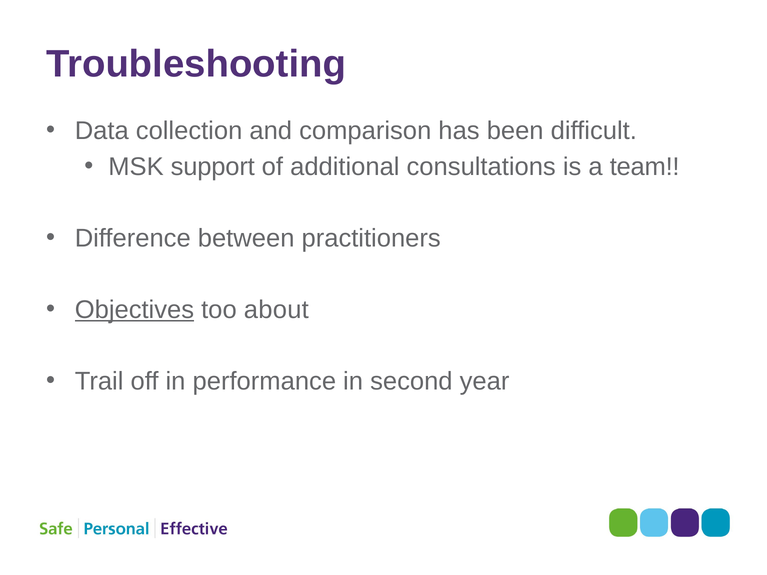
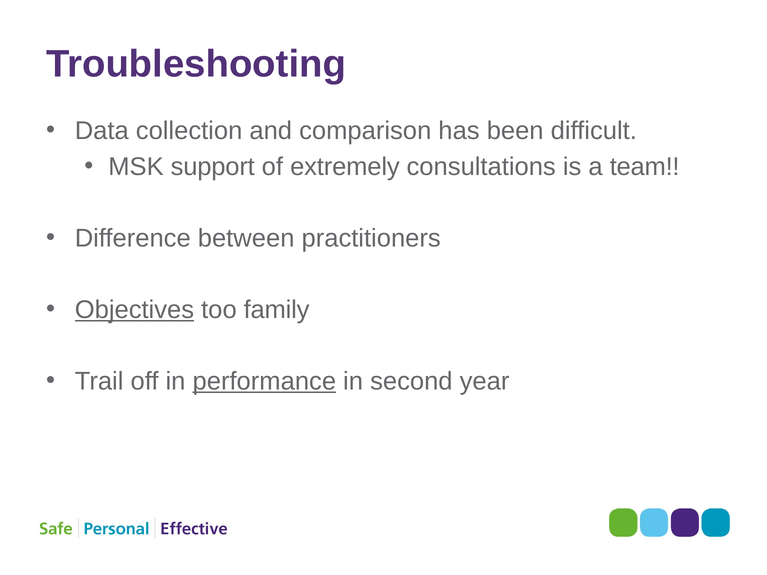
additional: additional -> extremely
about: about -> family
performance underline: none -> present
